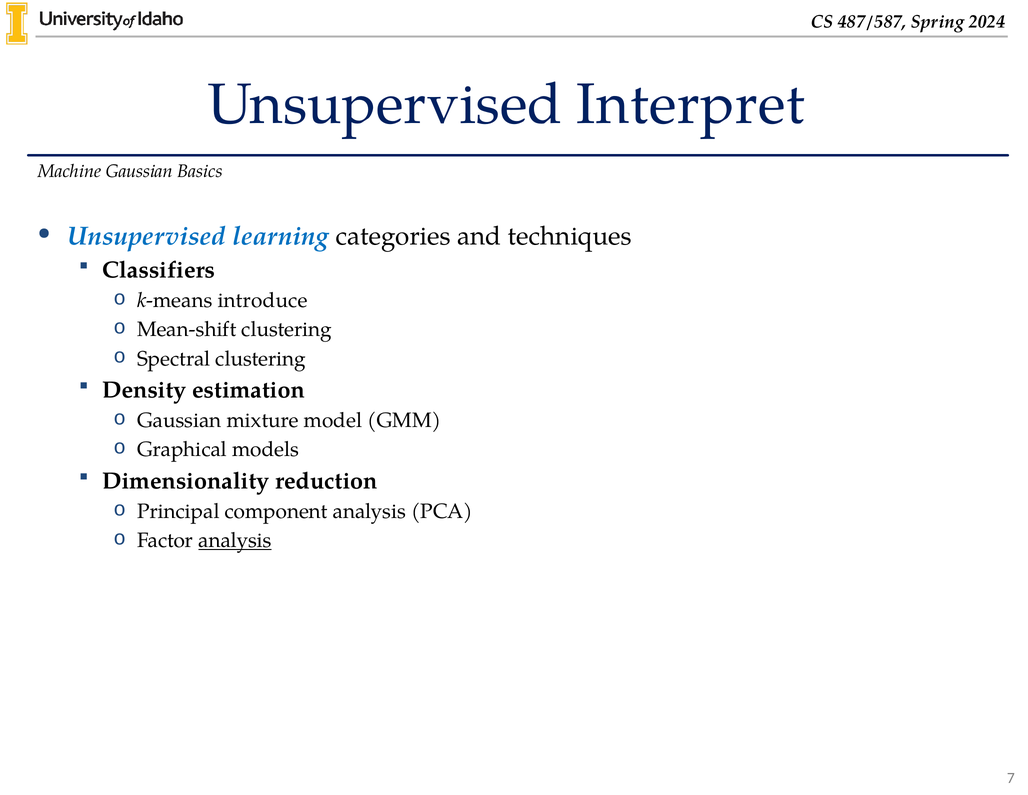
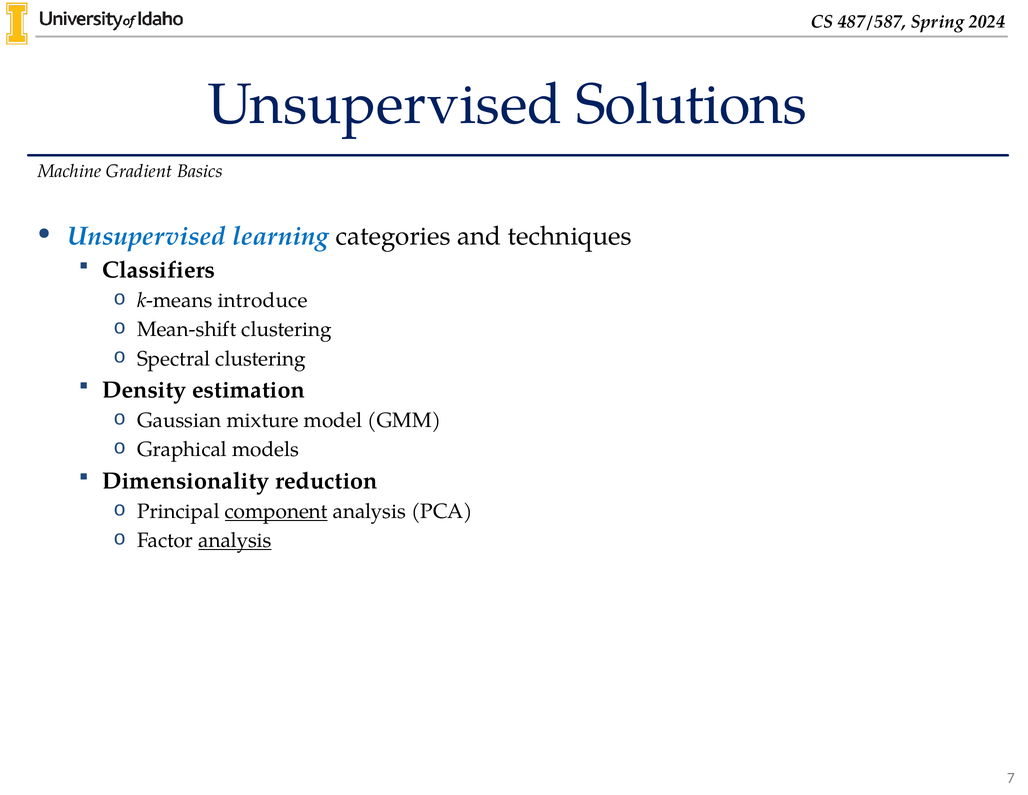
Interpret: Interpret -> Solutions
Machine Gaussian: Gaussian -> Gradient
component underline: none -> present
